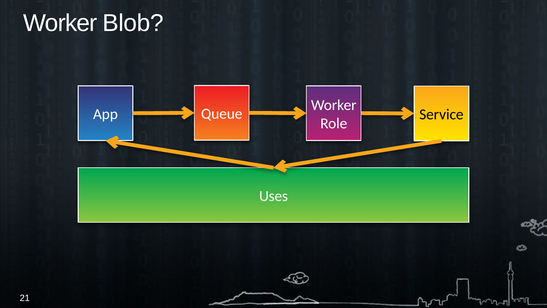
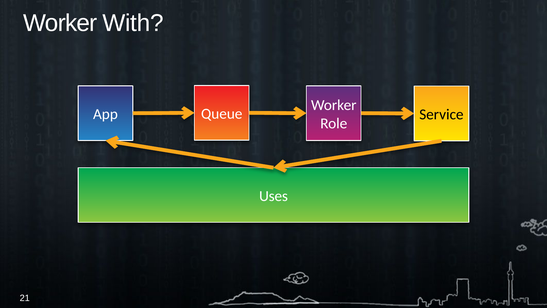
Blob: Blob -> With
